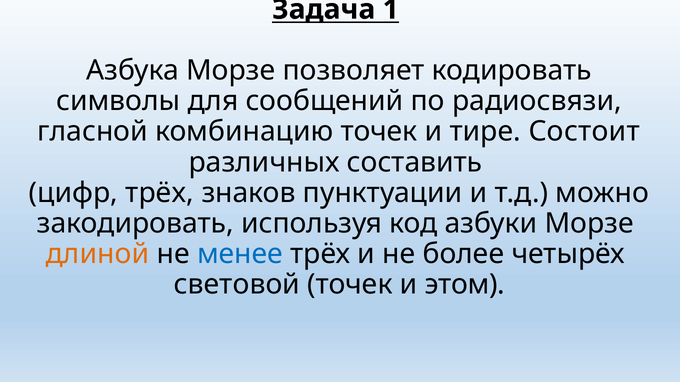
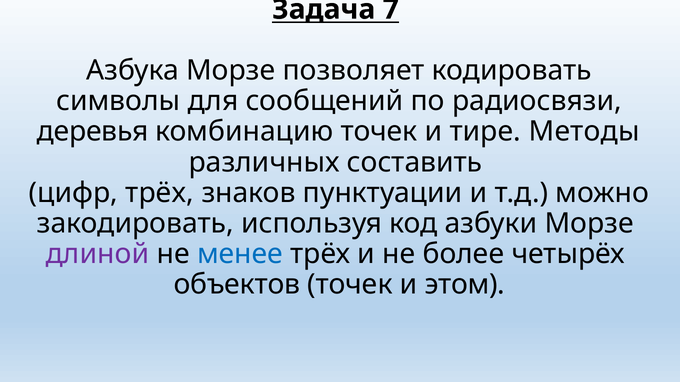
1: 1 -> 7
гласной: гласной -> деревья
Состоит: Состоит -> Методы
длиной colour: orange -> purple
световой: световой -> объектов
